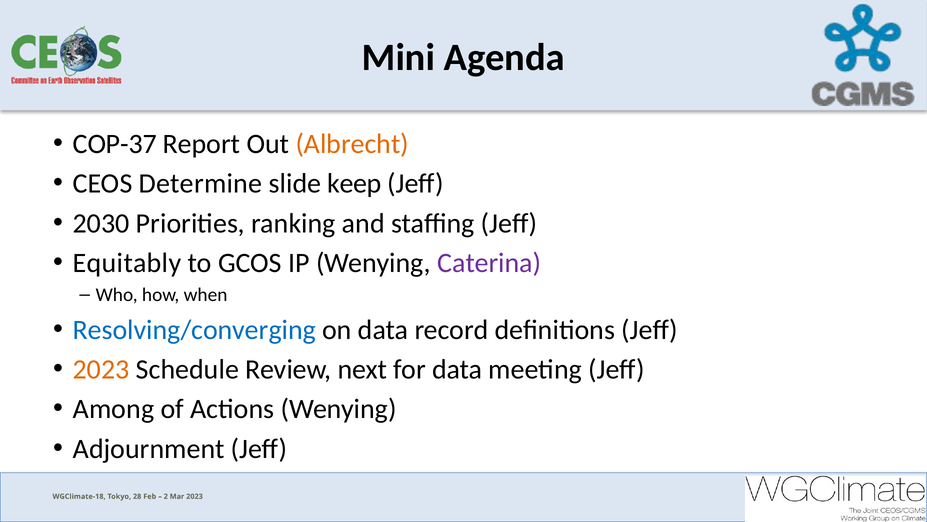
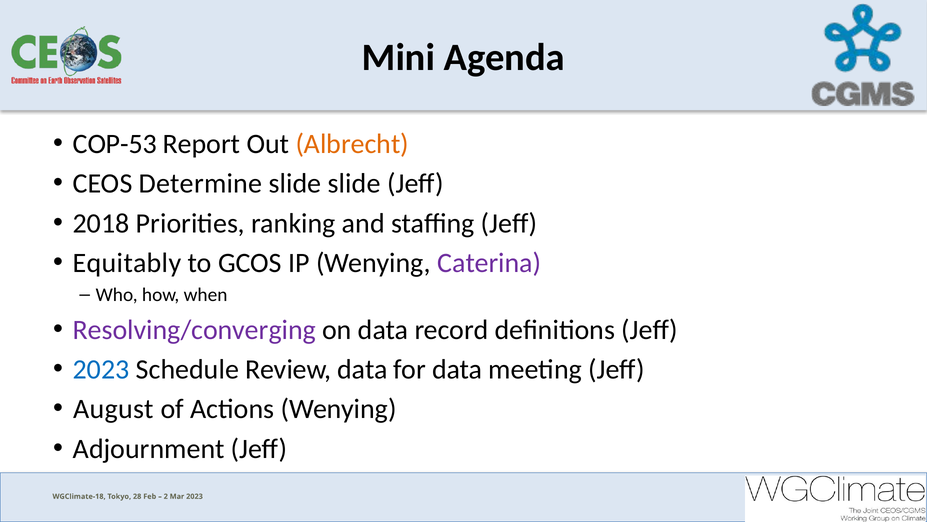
COP-37: COP-37 -> COP-53
slide keep: keep -> slide
2030: 2030 -> 2018
Resolving/converging colour: blue -> purple
2023 at (101, 369) colour: orange -> blue
Review next: next -> data
Among: Among -> August
